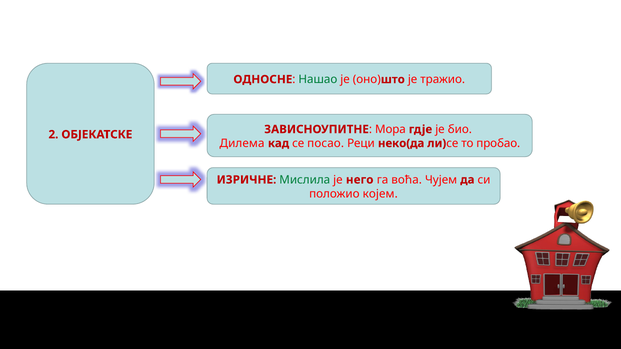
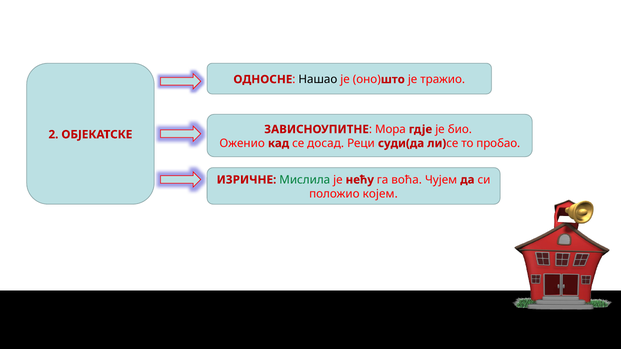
Нашао colour: green -> black
Дилема: Дилема -> Оженио
посао: посао -> досад
неко(да: неко(да -> суди(да
него: него -> нећу
